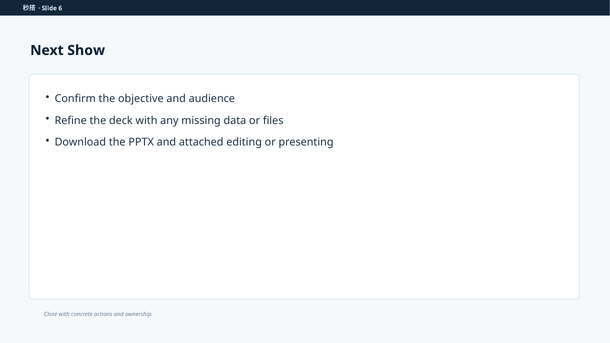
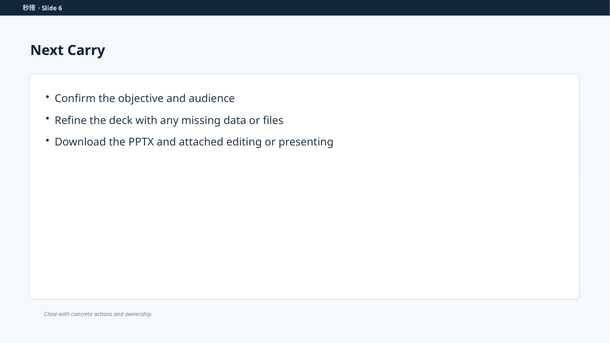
Show: Show -> Carry
